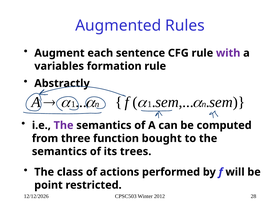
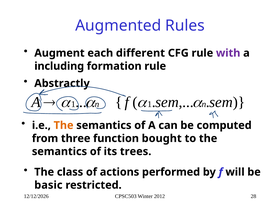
sentence: sentence -> different
variables: variables -> including
The at (64, 125) colour: purple -> orange
point: point -> basic
